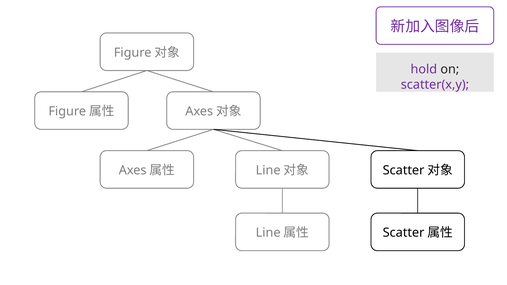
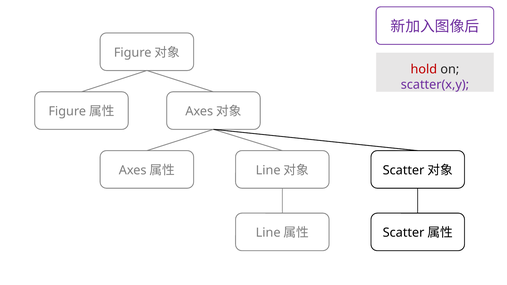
hold colour: purple -> red
